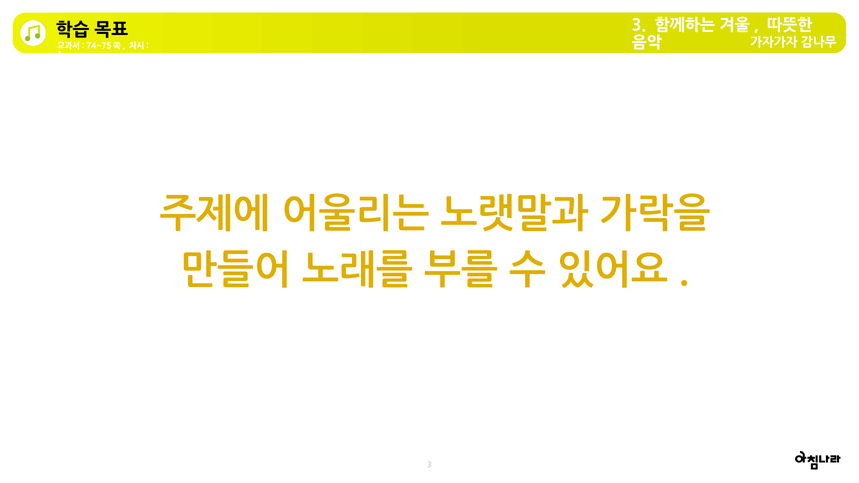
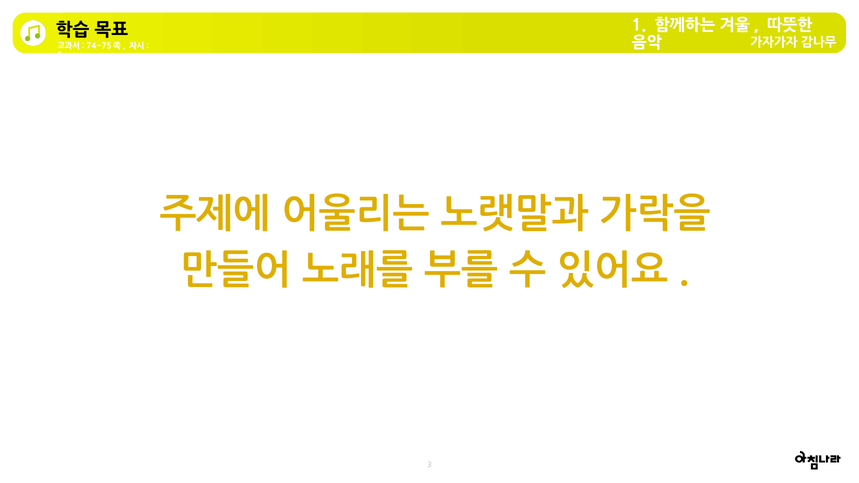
3 at (639, 26): 3 -> 1
